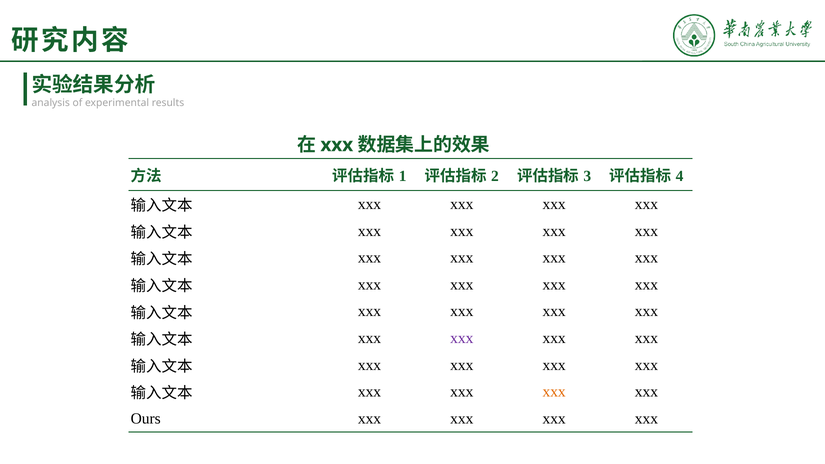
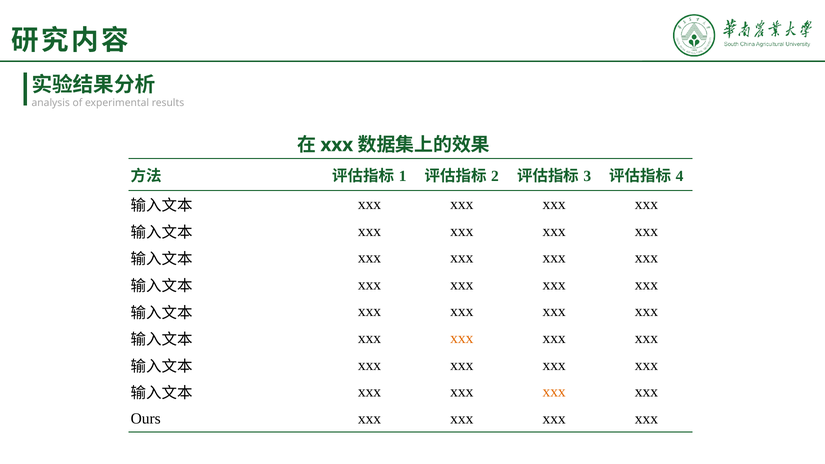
xxx at (462, 338) colour: purple -> orange
